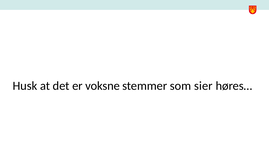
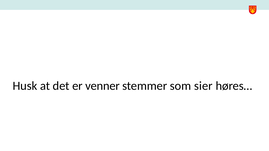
voksne: voksne -> venner
